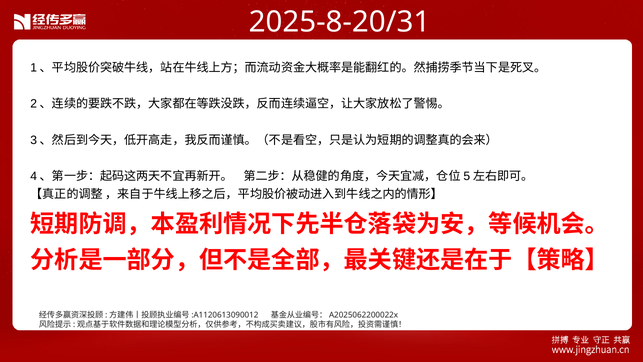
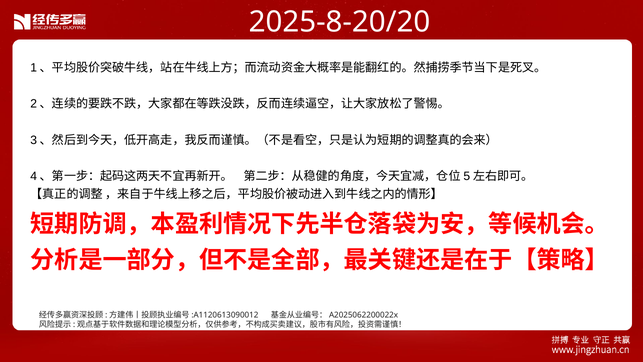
2025-8-20/31: 2025-8-20/31 -> 2025-8-20/20
